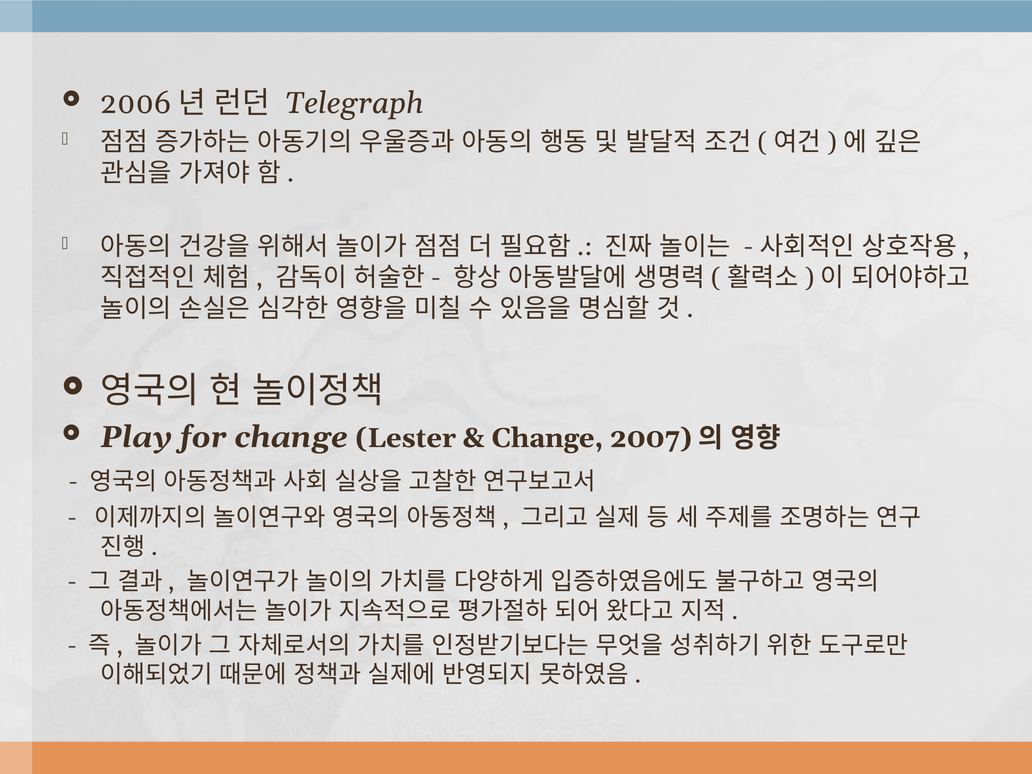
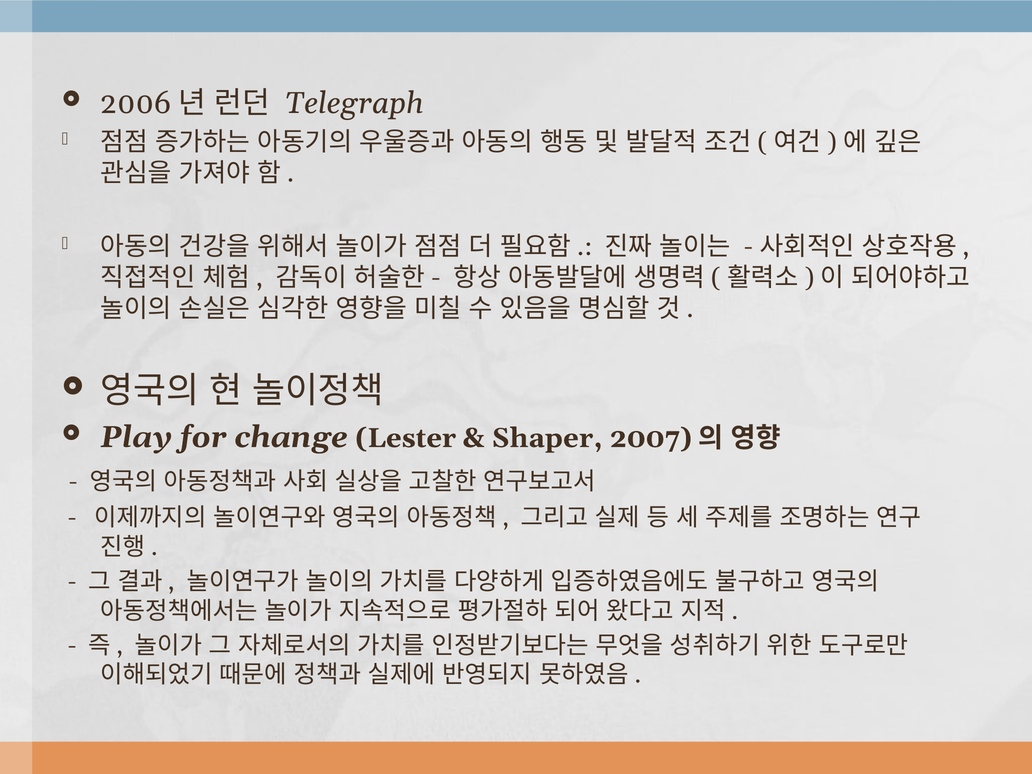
Change at (547, 438): Change -> Shaper
